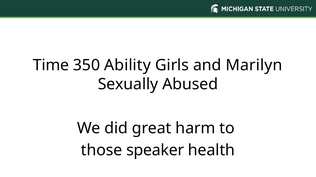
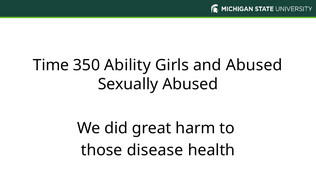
and Marilyn: Marilyn -> Abused
speaker: speaker -> disease
